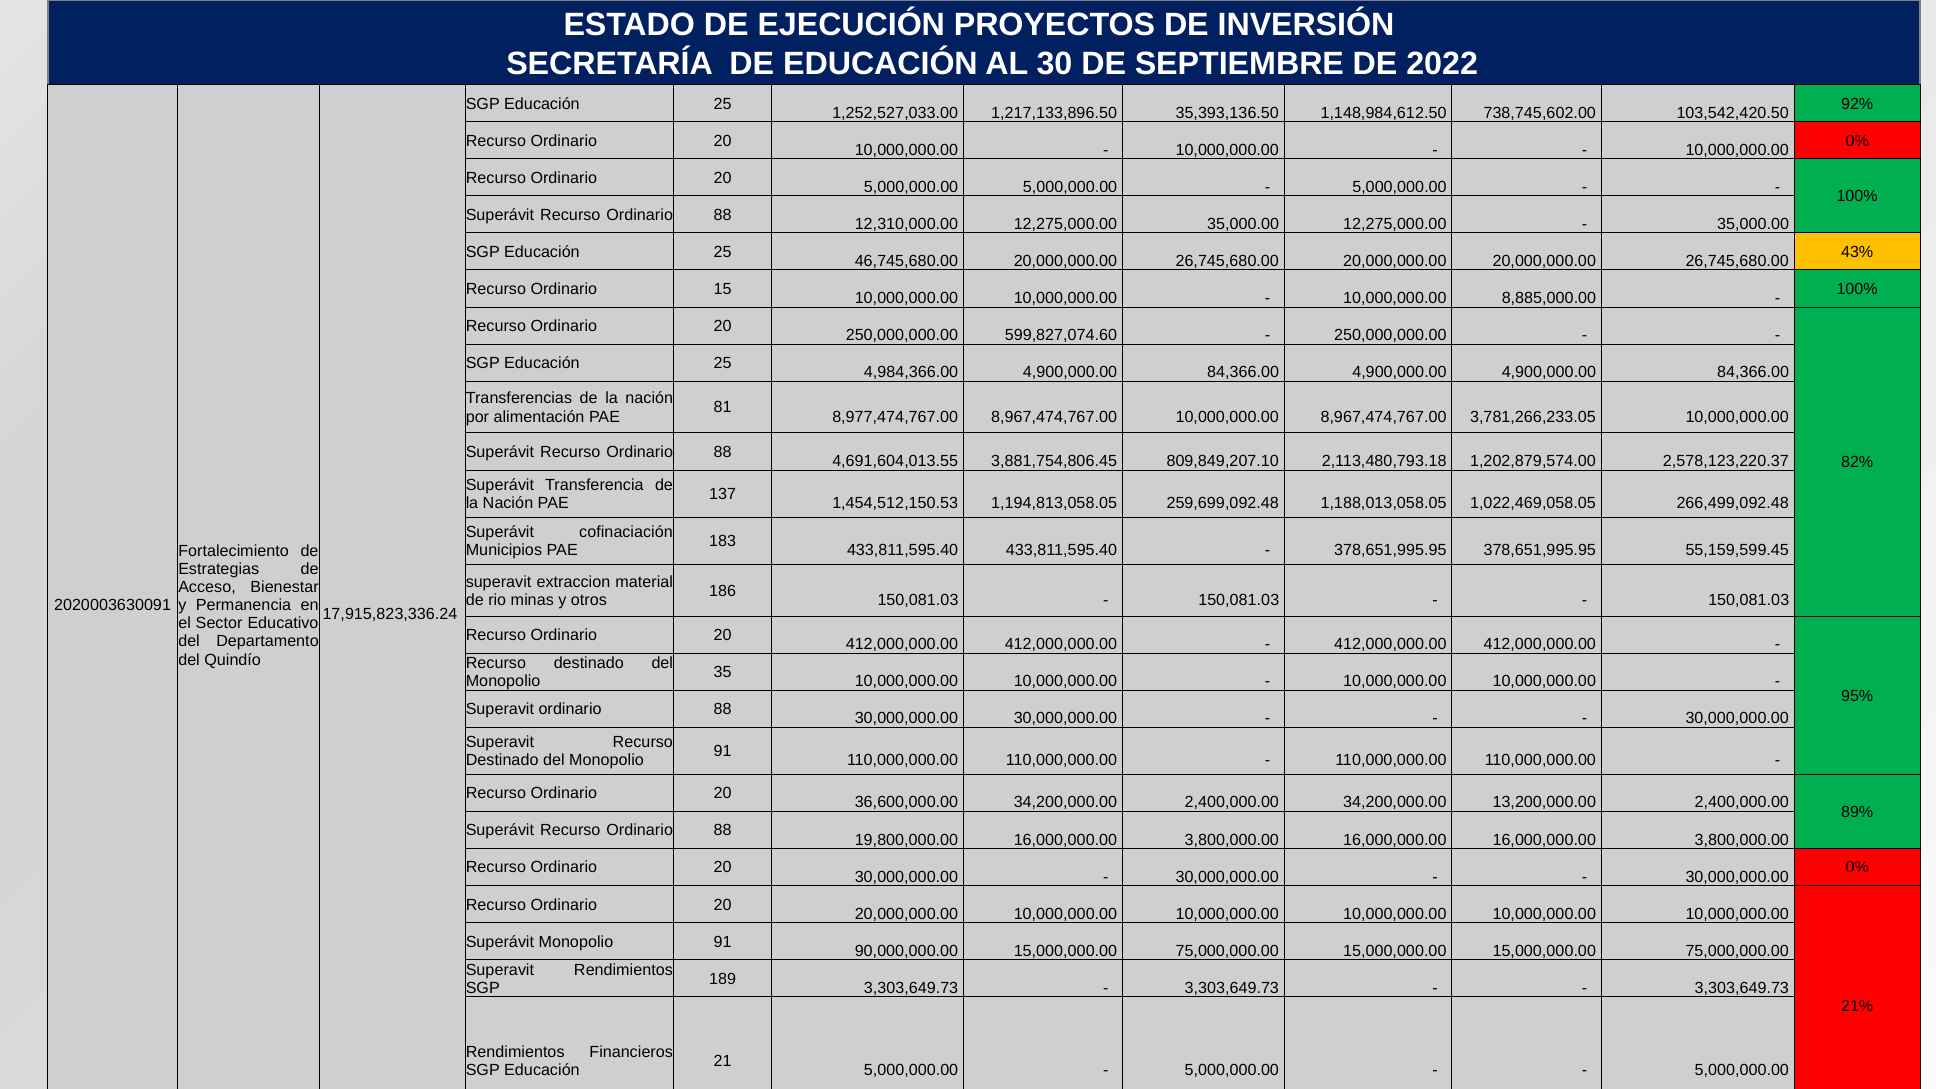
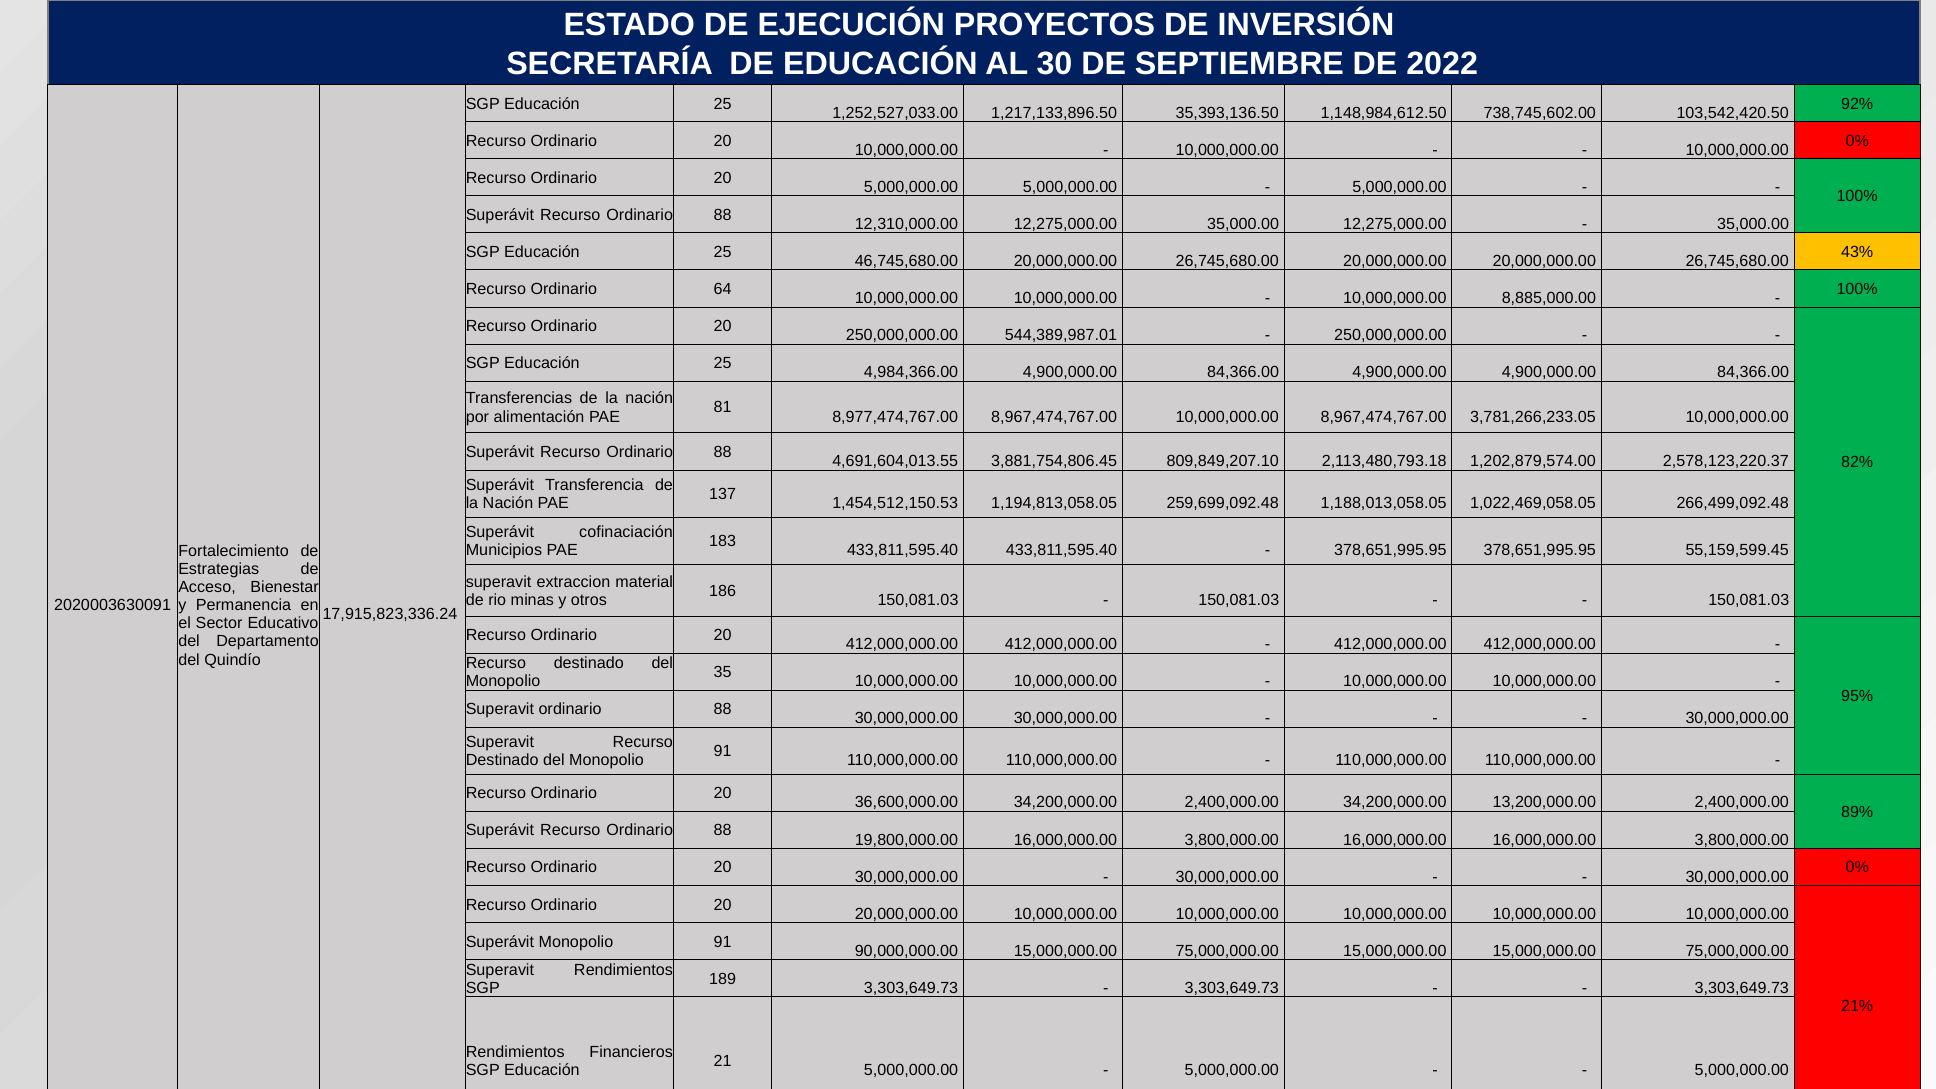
15: 15 -> 64
599,827,074.60: 599,827,074.60 -> 544,389,987.01
